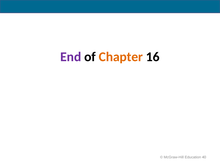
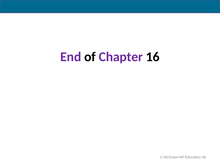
Chapter colour: orange -> purple
